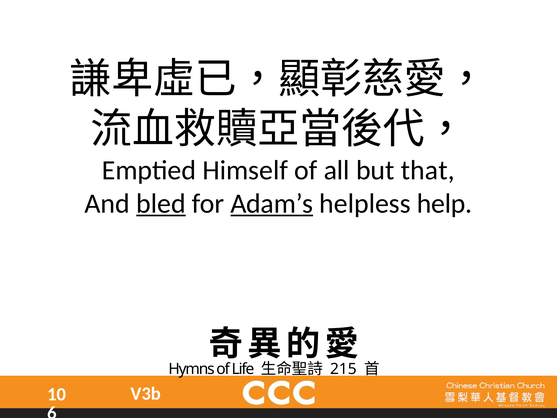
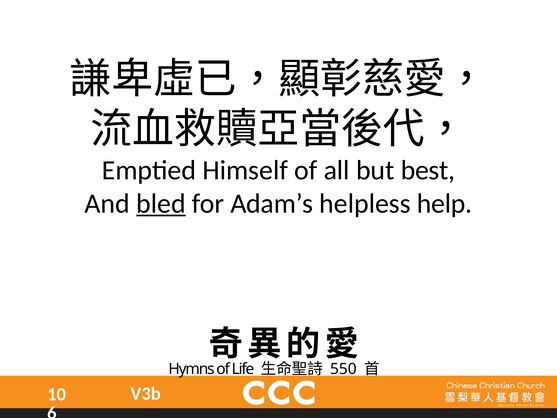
that: that -> best
Adam’s underline: present -> none
215: 215 -> 550
